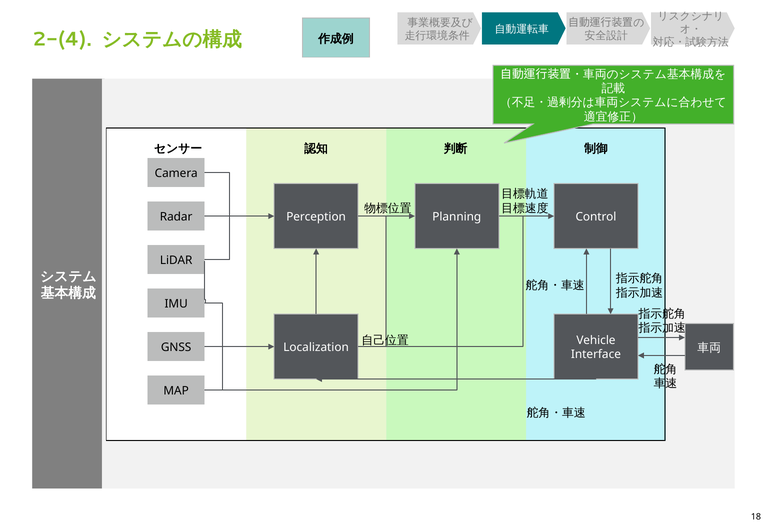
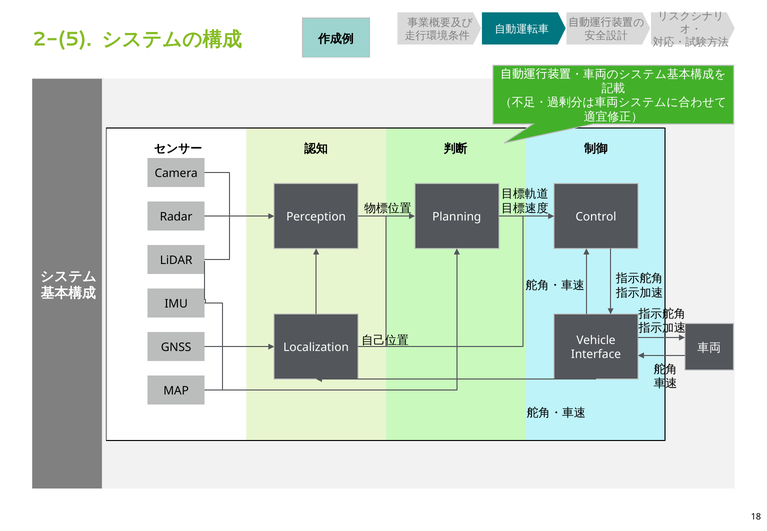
2-(4: 2-(4 -> 2-(5
